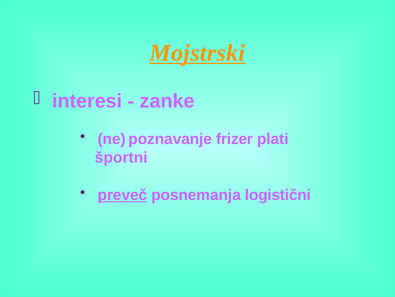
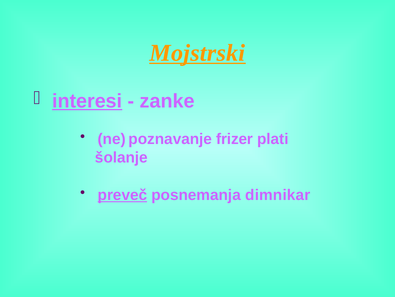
interesi underline: none -> present
športni: športni -> šolanje
logistični: logistični -> dimnikar
